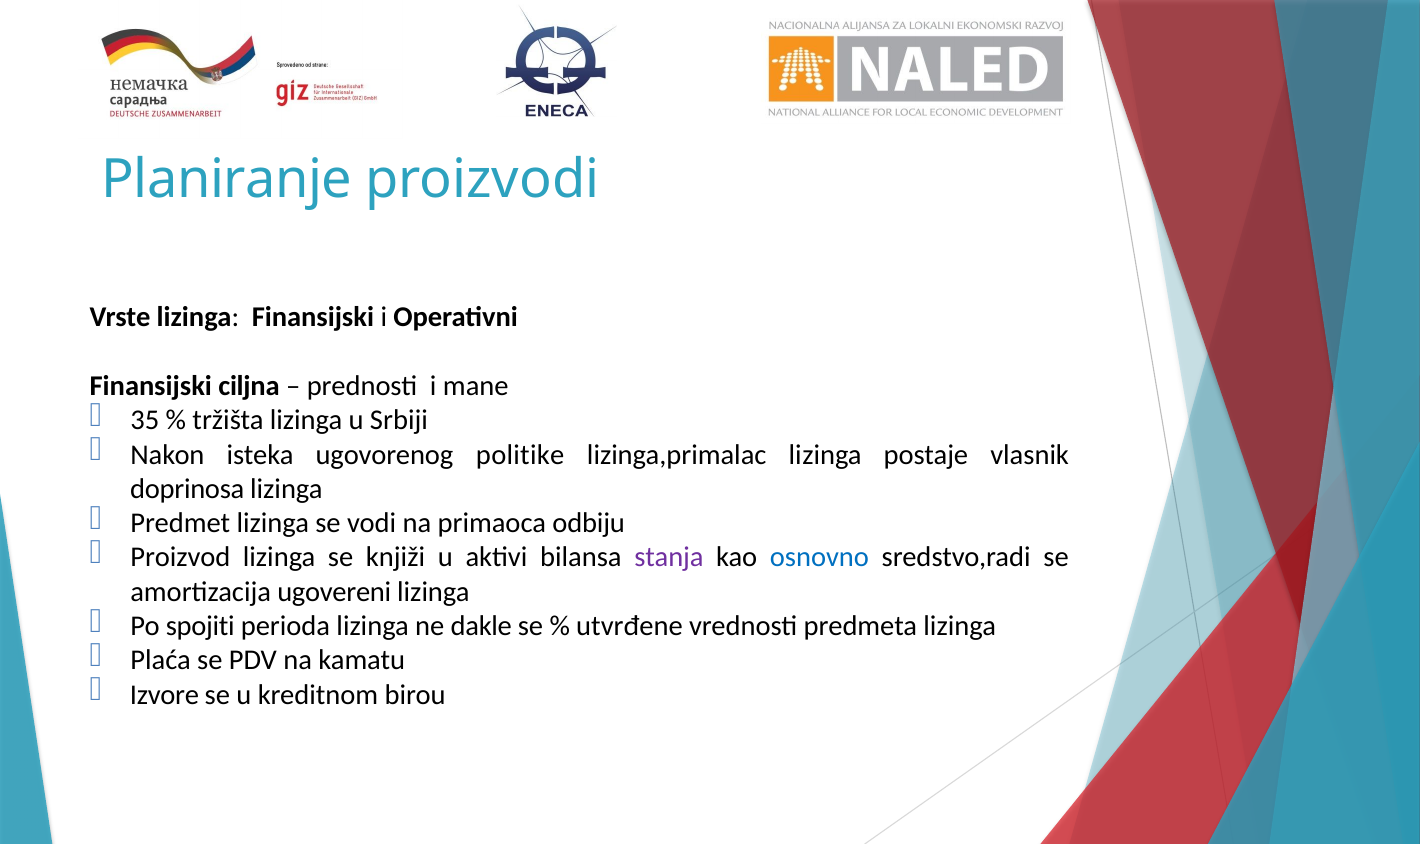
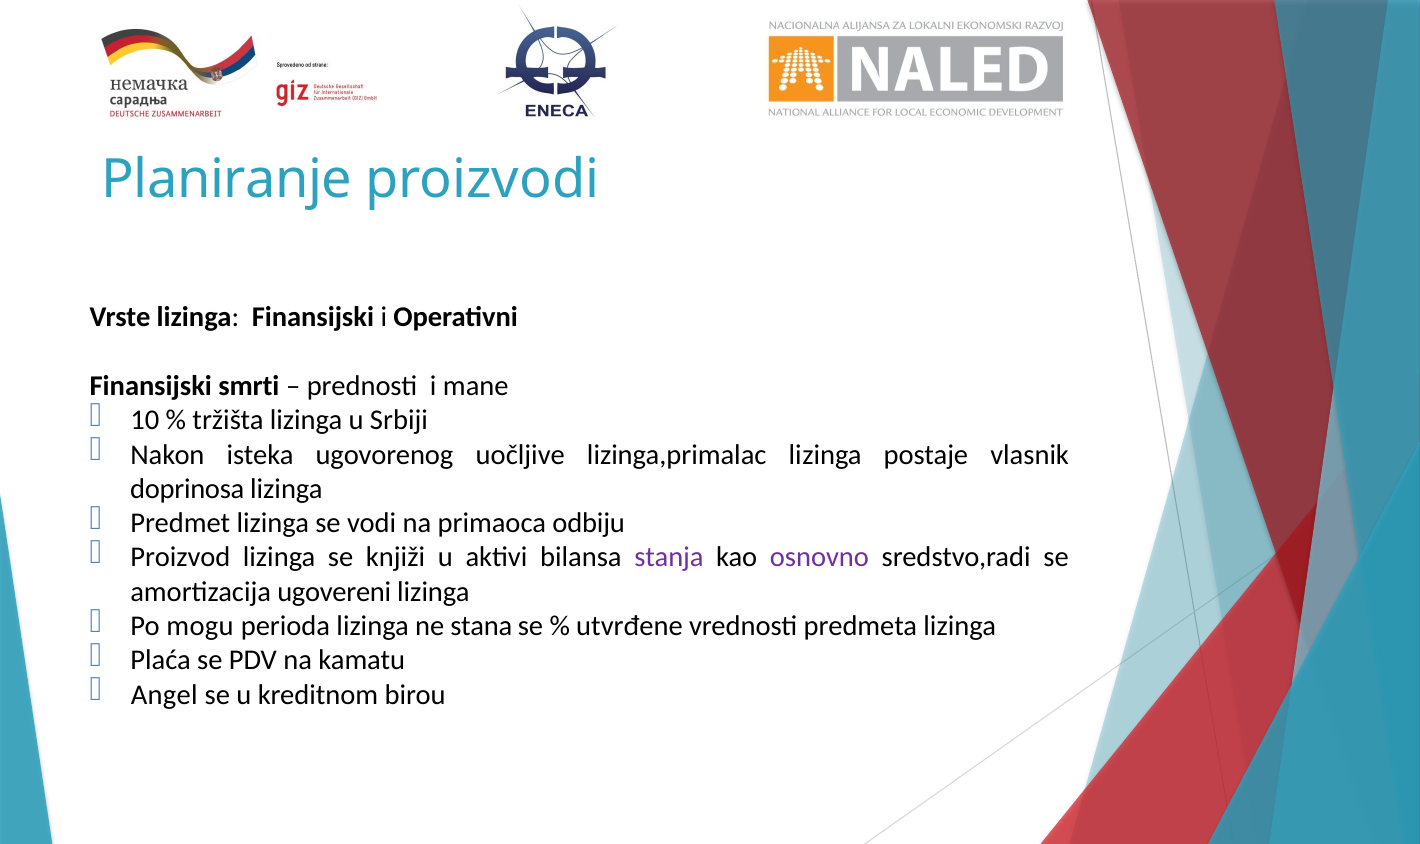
ciljna: ciljna -> smrti
35: 35 -> 10
politike: politike -> uočljive
osnovno colour: blue -> purple
spojiti: spojiti -> mogu
dakle: dakle -> stana
Izvore: Izvore -> Angel
